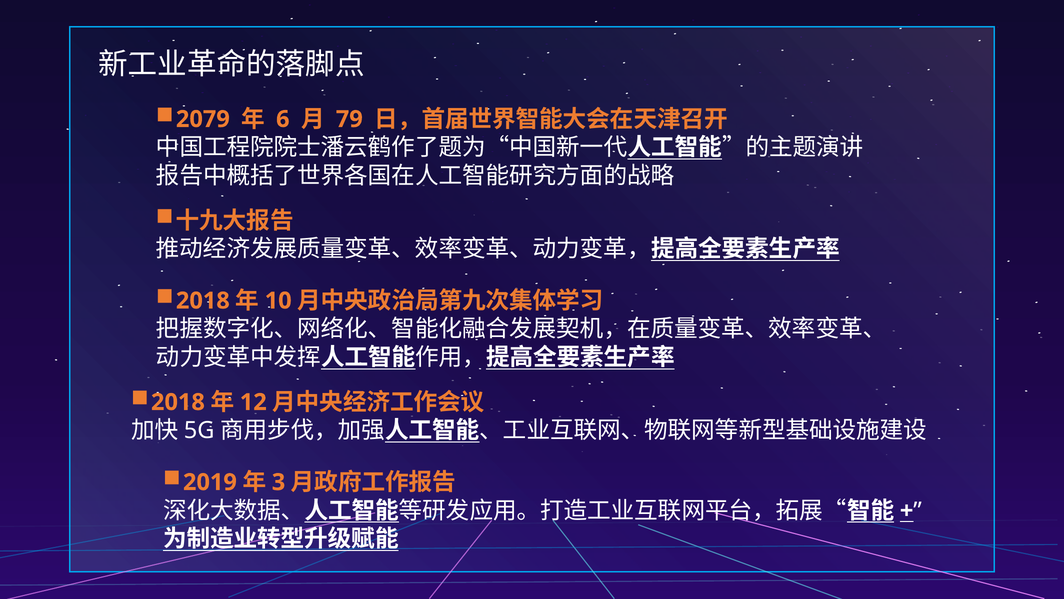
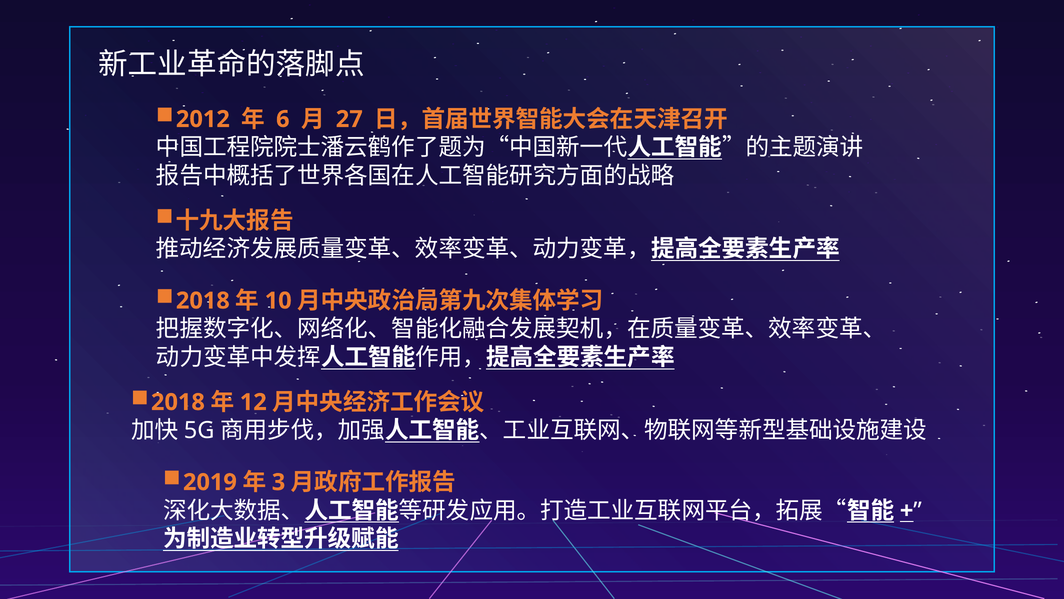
2079: 2079 -> 2012
79: 79 -> 27
